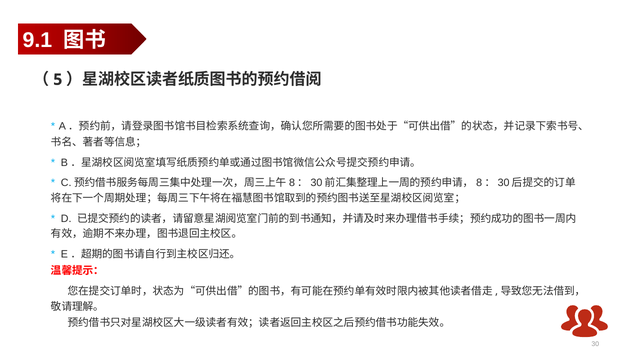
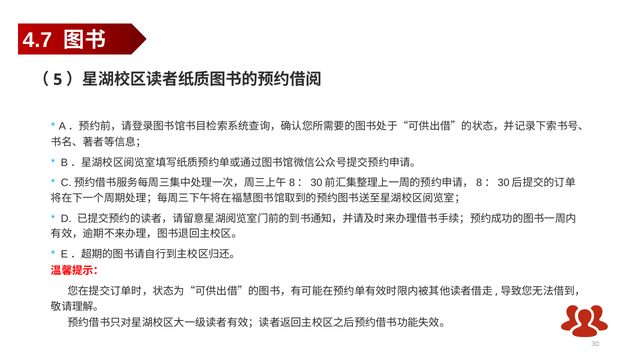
9.1: 9.1 -> 4.7
